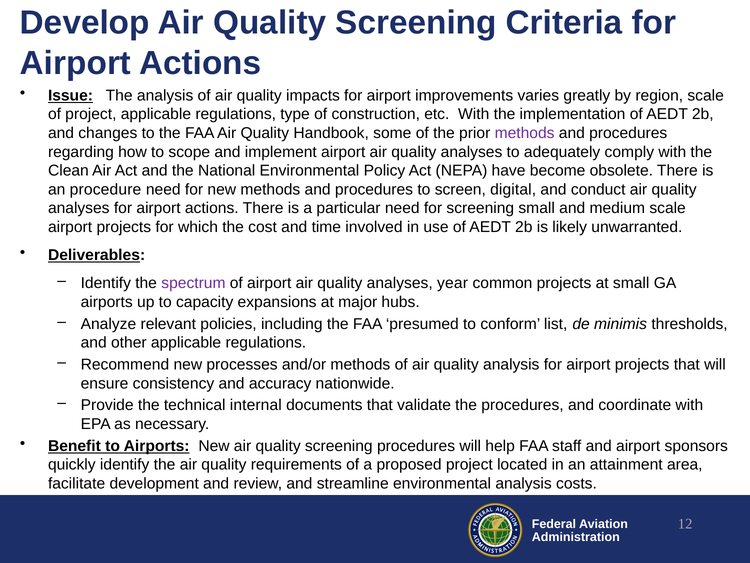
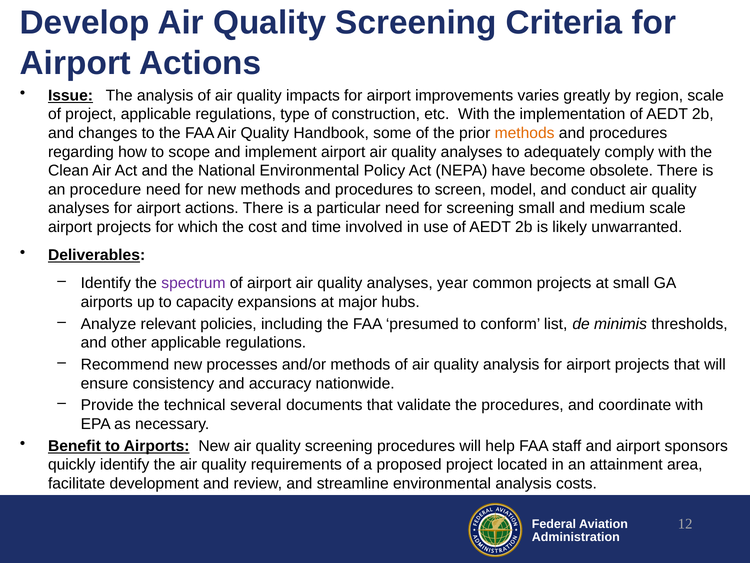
methods at (525, 133) colour: purple -> orange
digital: digital -> model
internal: internal -> several
